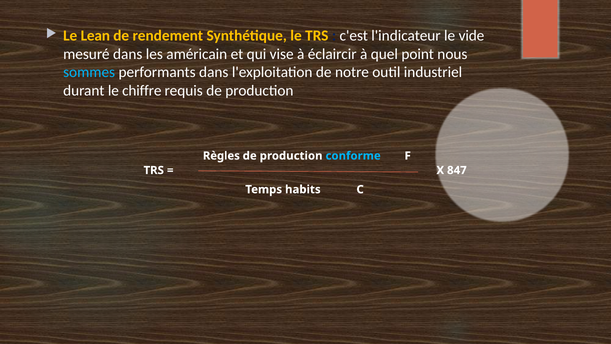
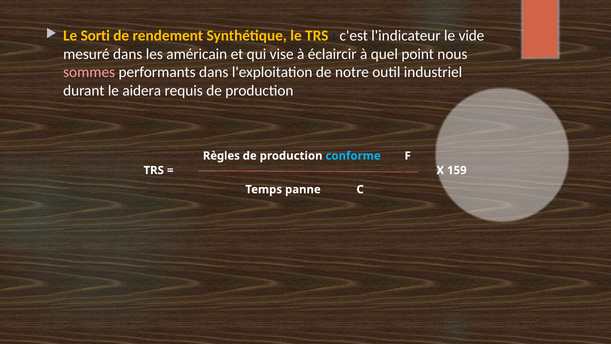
Lean: Lean -> Sorti
sommes colour: light blue -> pink
chiffre: chiffre -> aidera
847: 847 -> 159
habits: habits -> panne
